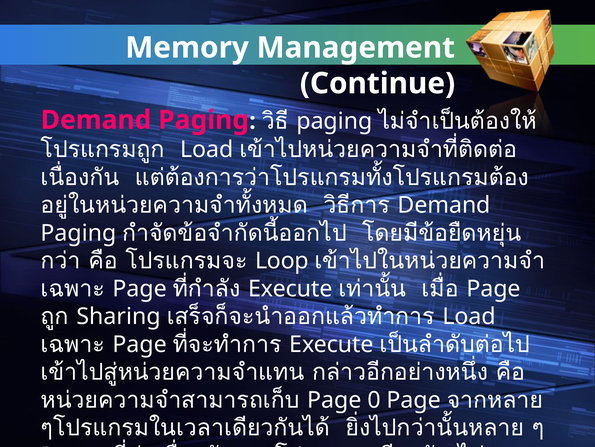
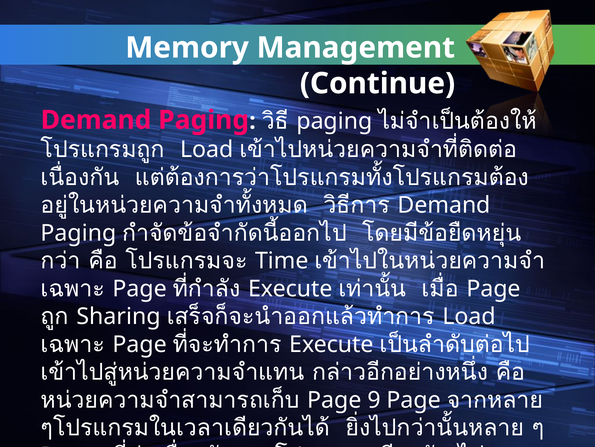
Loop: Loop -> Time
0: 0 -> 9
